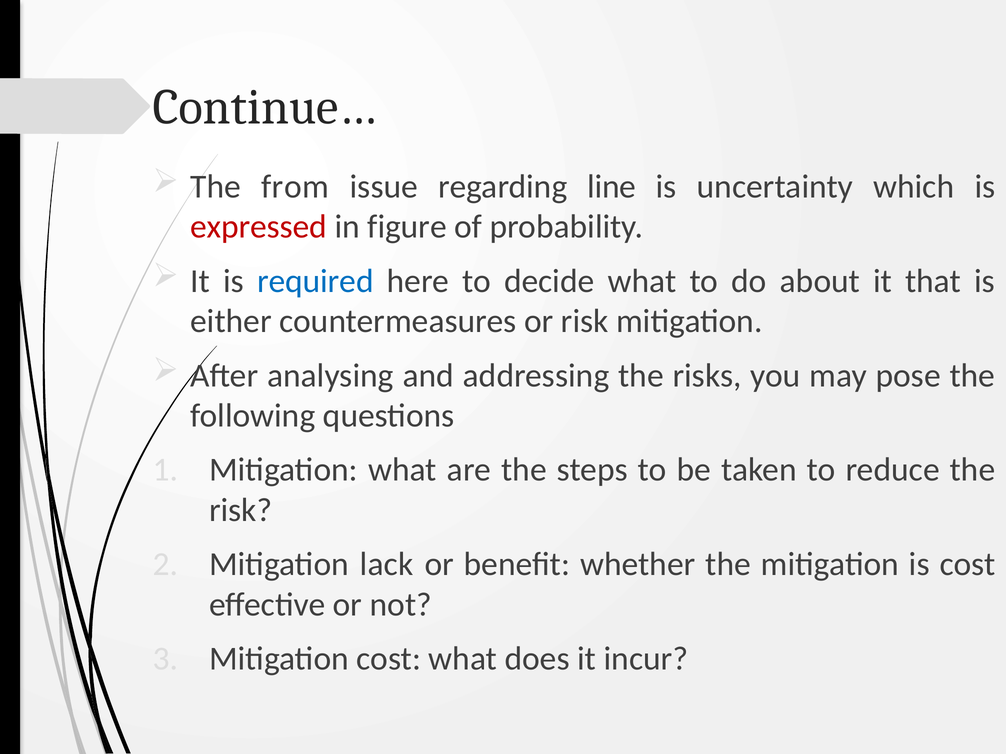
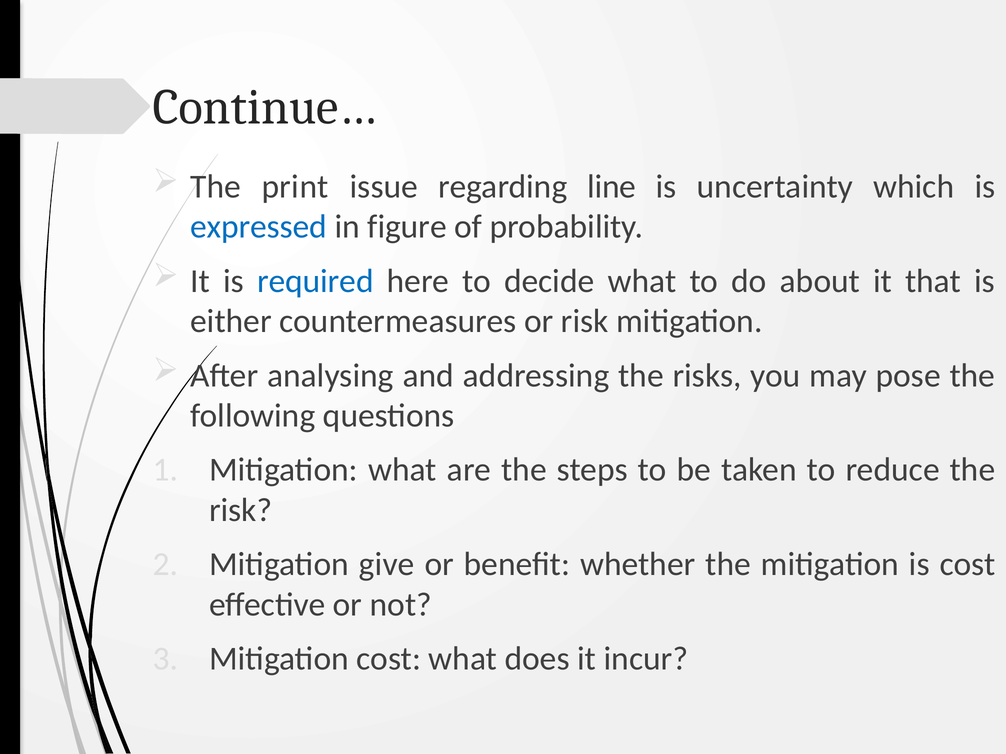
from: from -> print
expressed colour: red -> blue
lack: lack -> give
